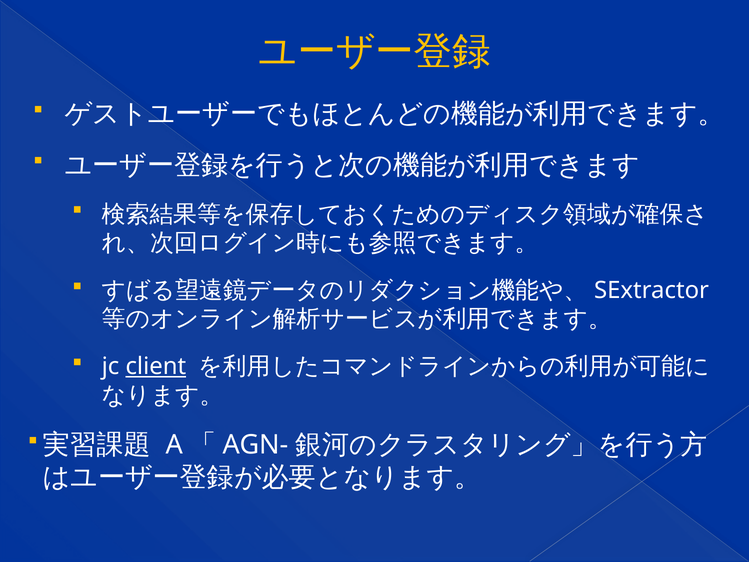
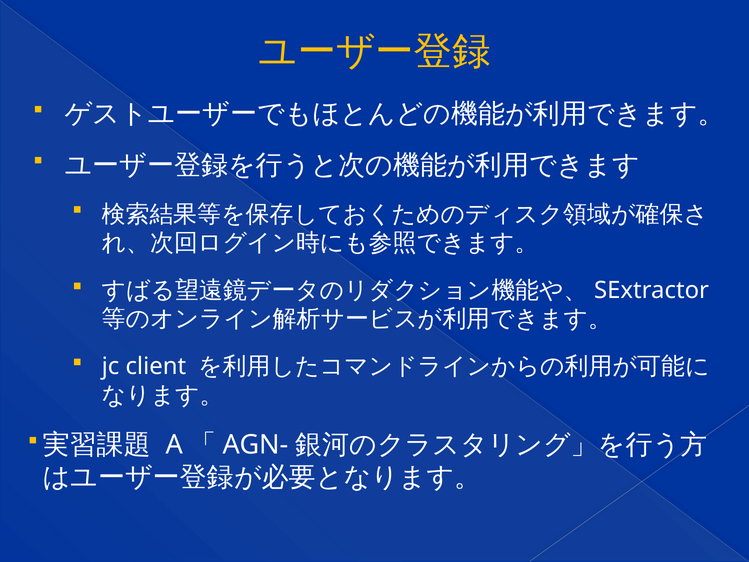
client underline: present -> none
